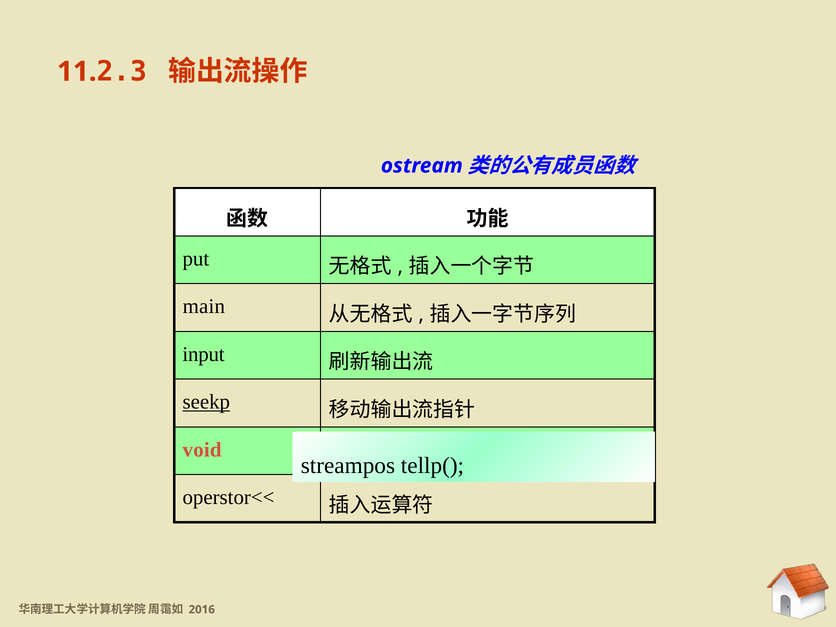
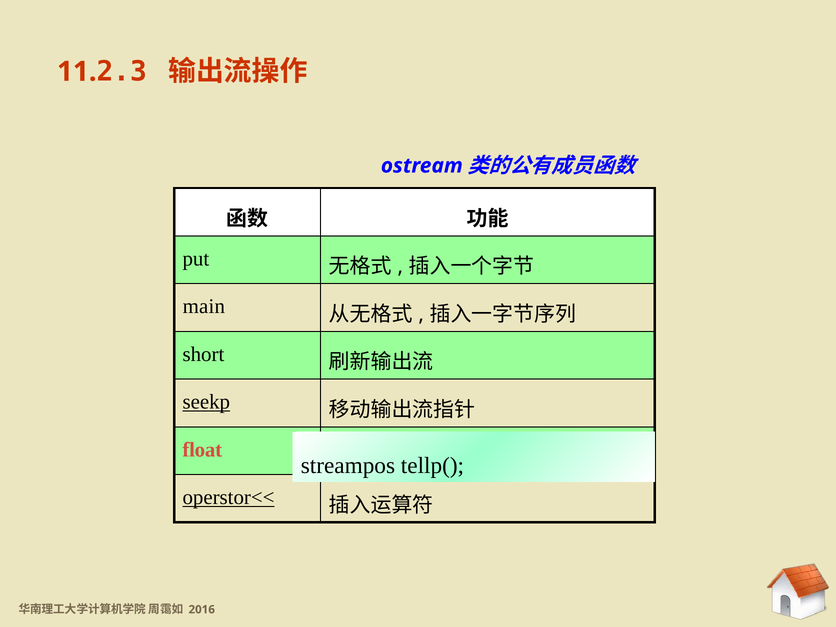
input: input -> short
void: void -> float
operstor<< underline: none -> present
